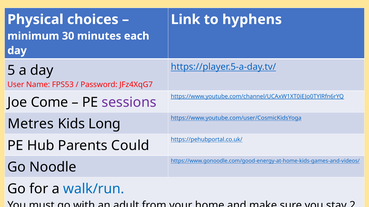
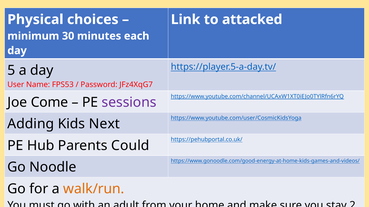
hyphens: hyphens -> attacked
Metres at (31, 124): Metres -> Adding
Long: Long -> Next
walk/run colour: blue -> orange
